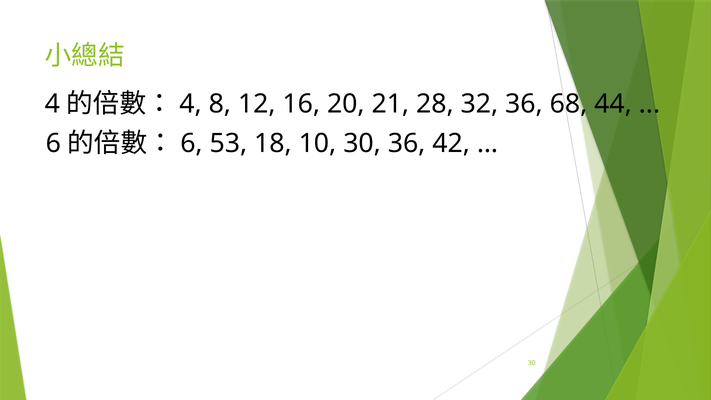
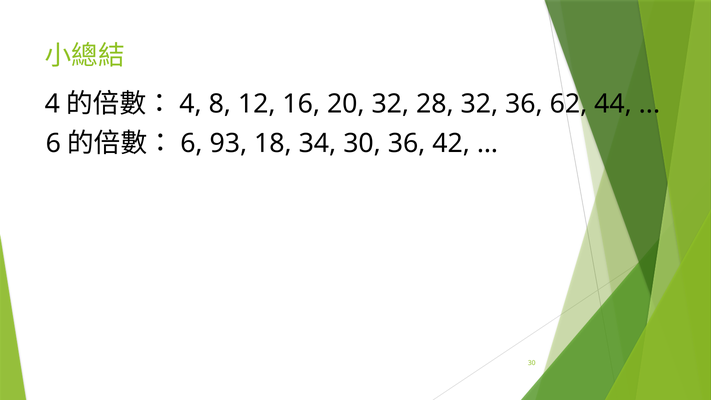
20 21: 21 -> 32
68: 68 -> 62
53: 53 -> 93
10: 10 -> 34
